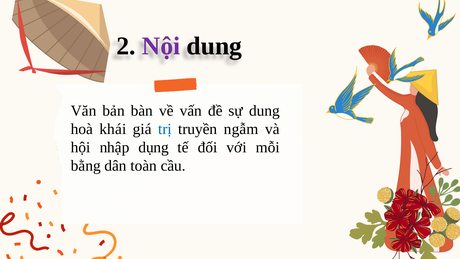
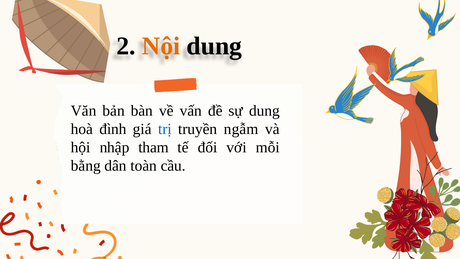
Nội colour: purple -> orange
khái: khái -> đình
dụng: dụng -> tham
